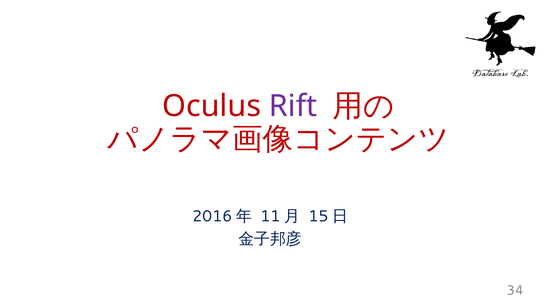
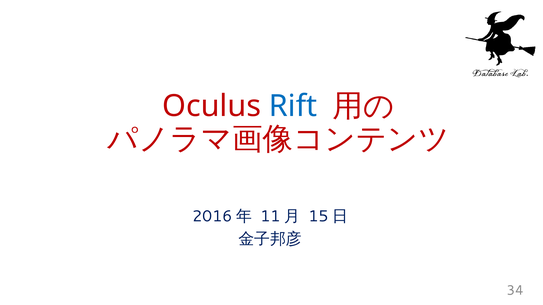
Rift colour: purple -> blue
